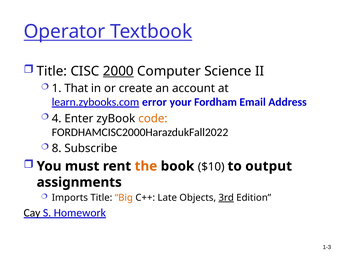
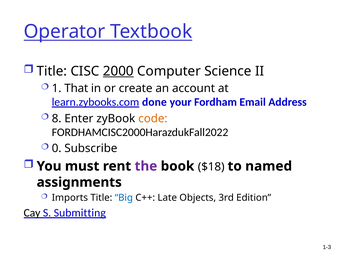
error: error -> done
4: 4 -> 8
8: 8 -> 0
the colour: orange -> purple
$10: $10 -> $18
output: output -> named
Big colour: orange -> blue
3rd underline: present -> none
Homework: Homework -> Submitting
